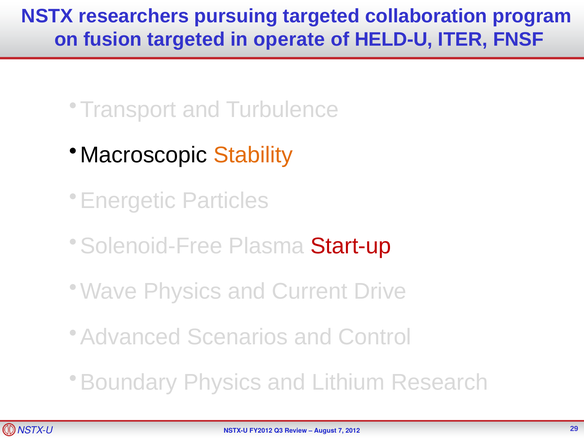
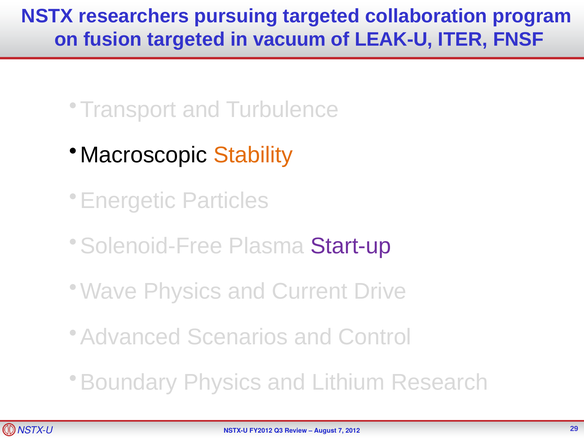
operate: operate -> vacuum
HELD-U: HELD-U -> LEAK-U
Start-up colour: red -> purple
